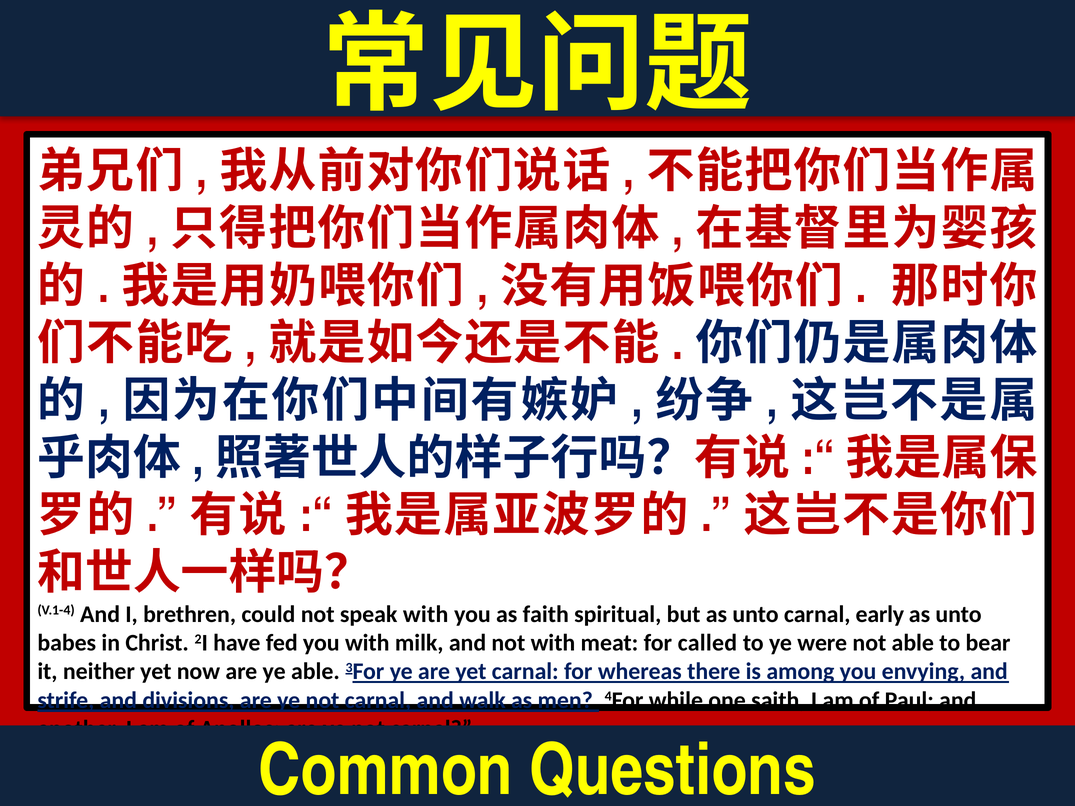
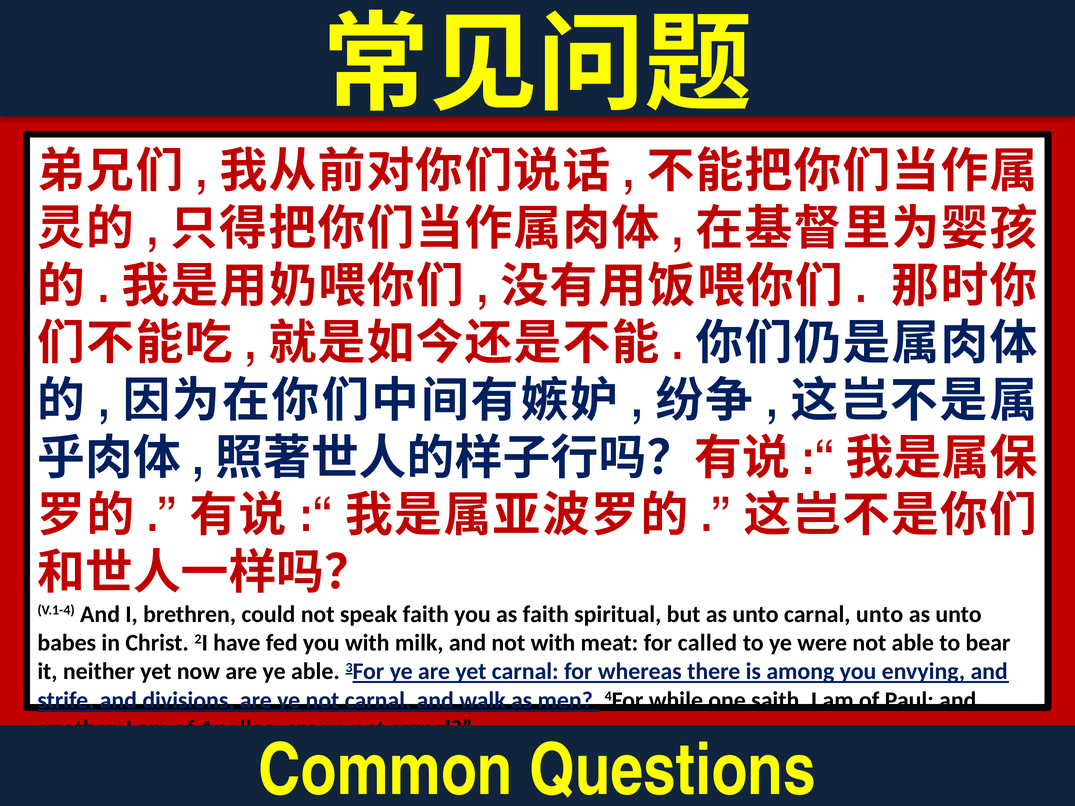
speak with: with -> faith
carnal early: early -> unto
